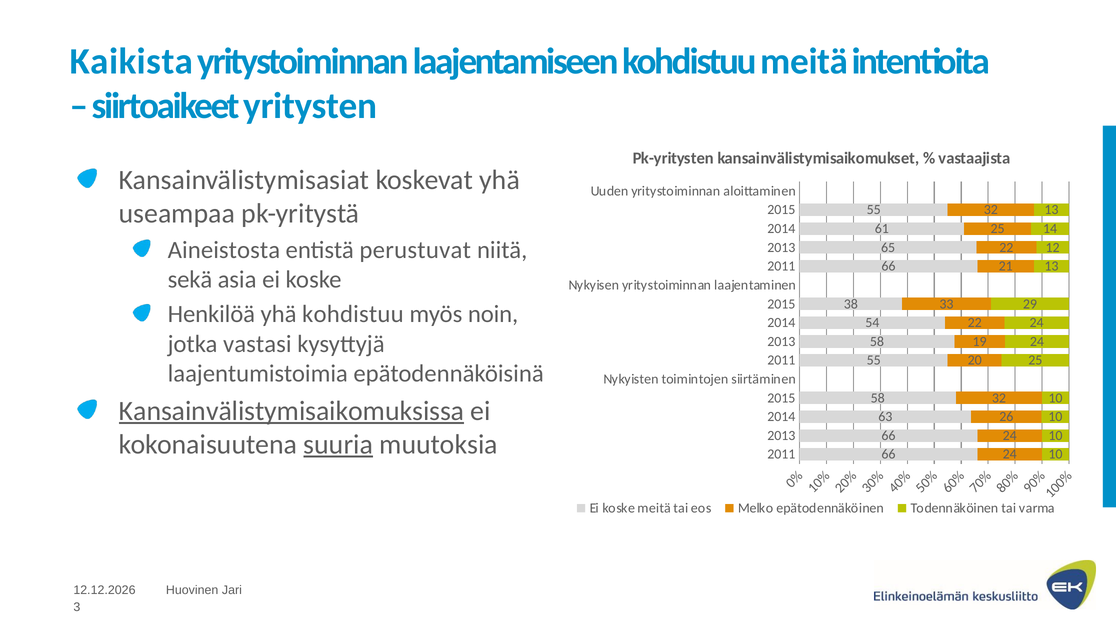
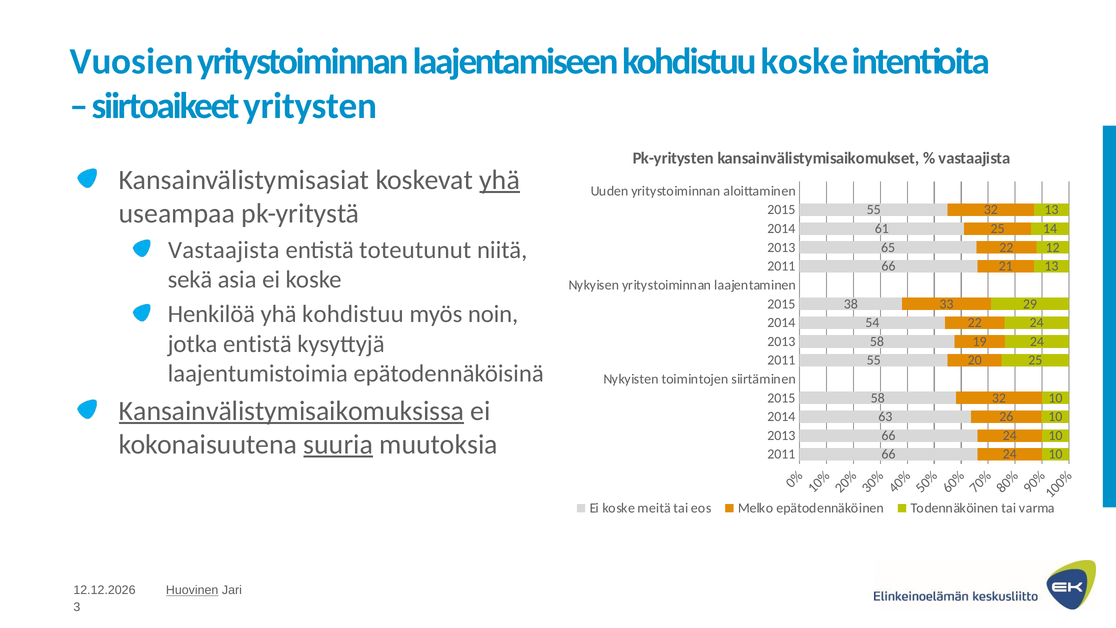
Kaikista: Kaikista -> Vuosien
kohdistuu meitä: meitä -> koske
yhä at (500, 180) underline: none -> present
Aineistosta at (224, 250): Aineistosta -> Vastaajista
perustuvat: perustuvat -> toteutunut
jotka vastasi: vastasi -> entistä
Huovinen underline: none -> present
